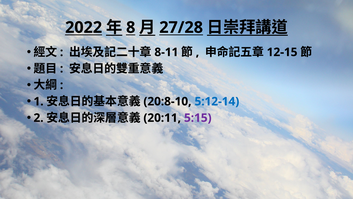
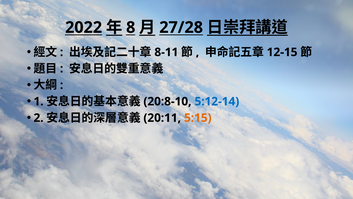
5:15 colour: purple -> orange
